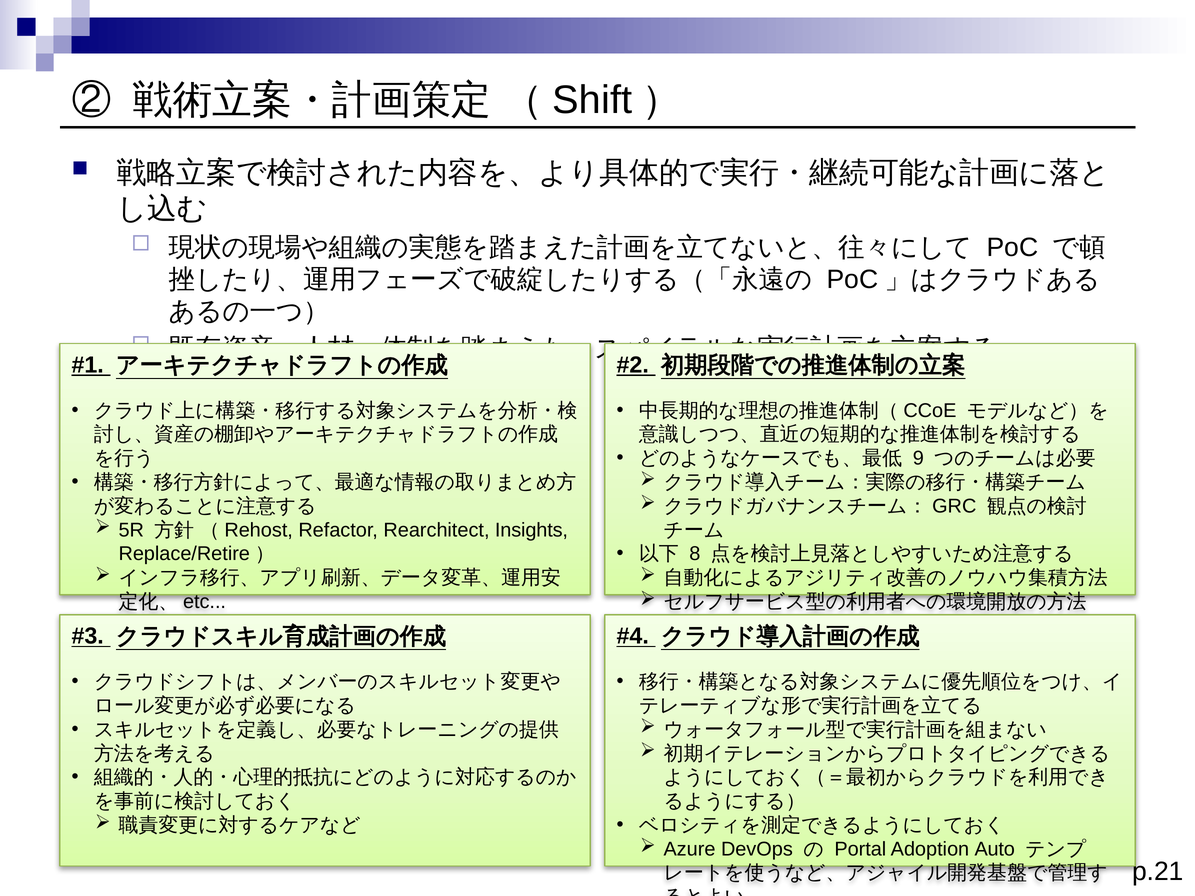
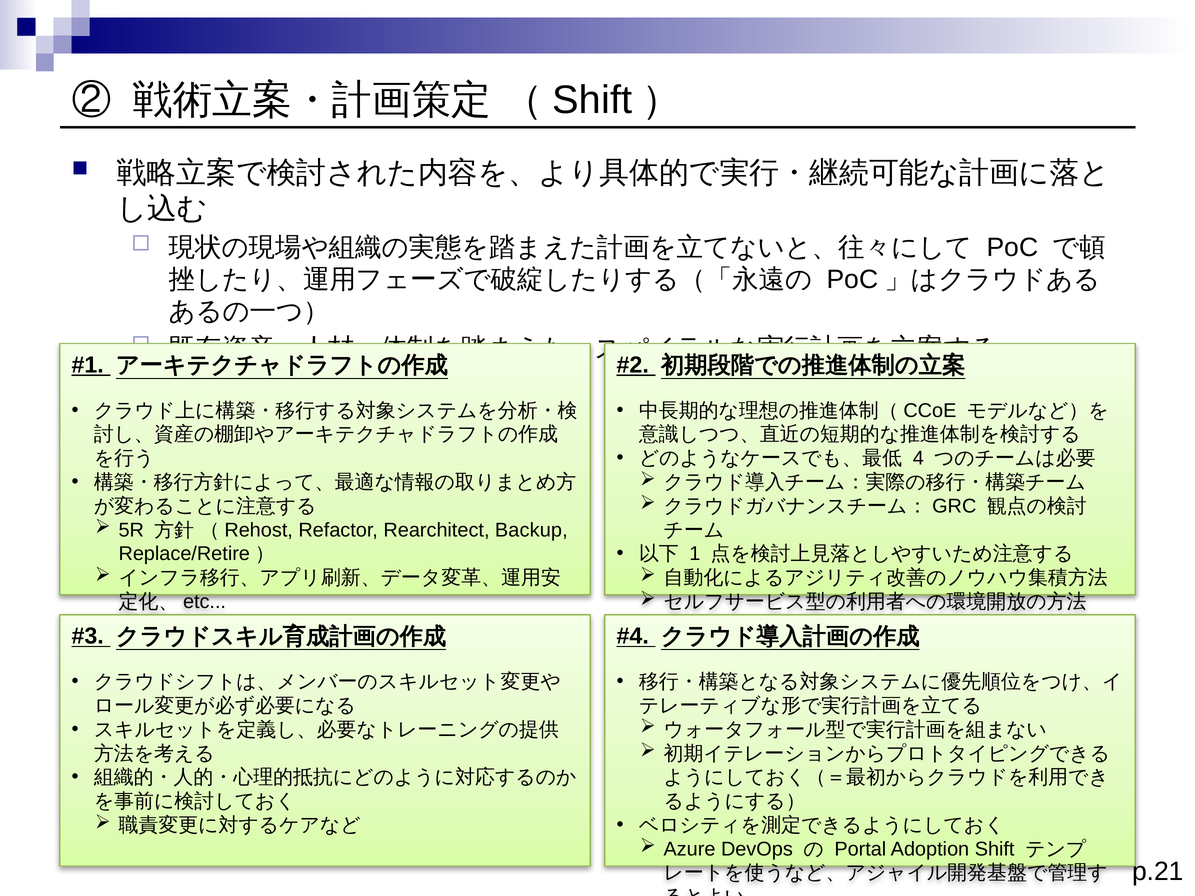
9 at (918, 458): 9 -> 4
Insights: Insights -> Backup
8: 8 -> 1
Adoption Auto: Auto -> Shift
